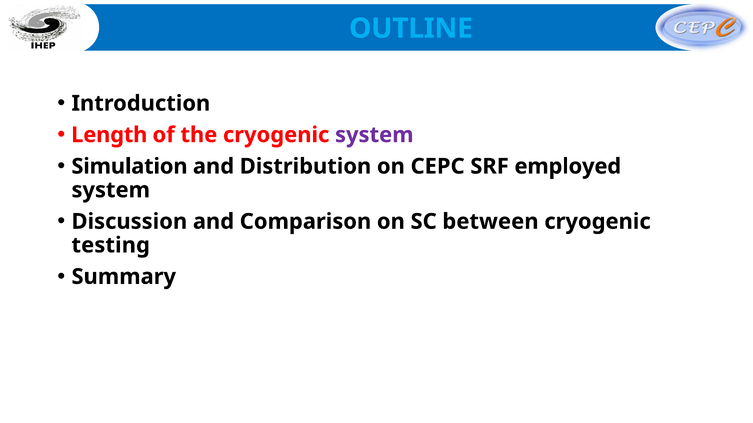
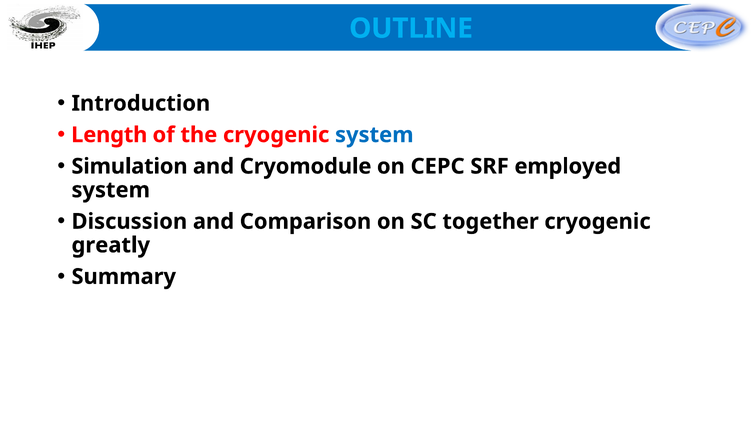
system at (374, 135) colour: purple -> blue
Distribution: Distribution -> Cryomodule
between: between -> together
testing: testing -> greatly
